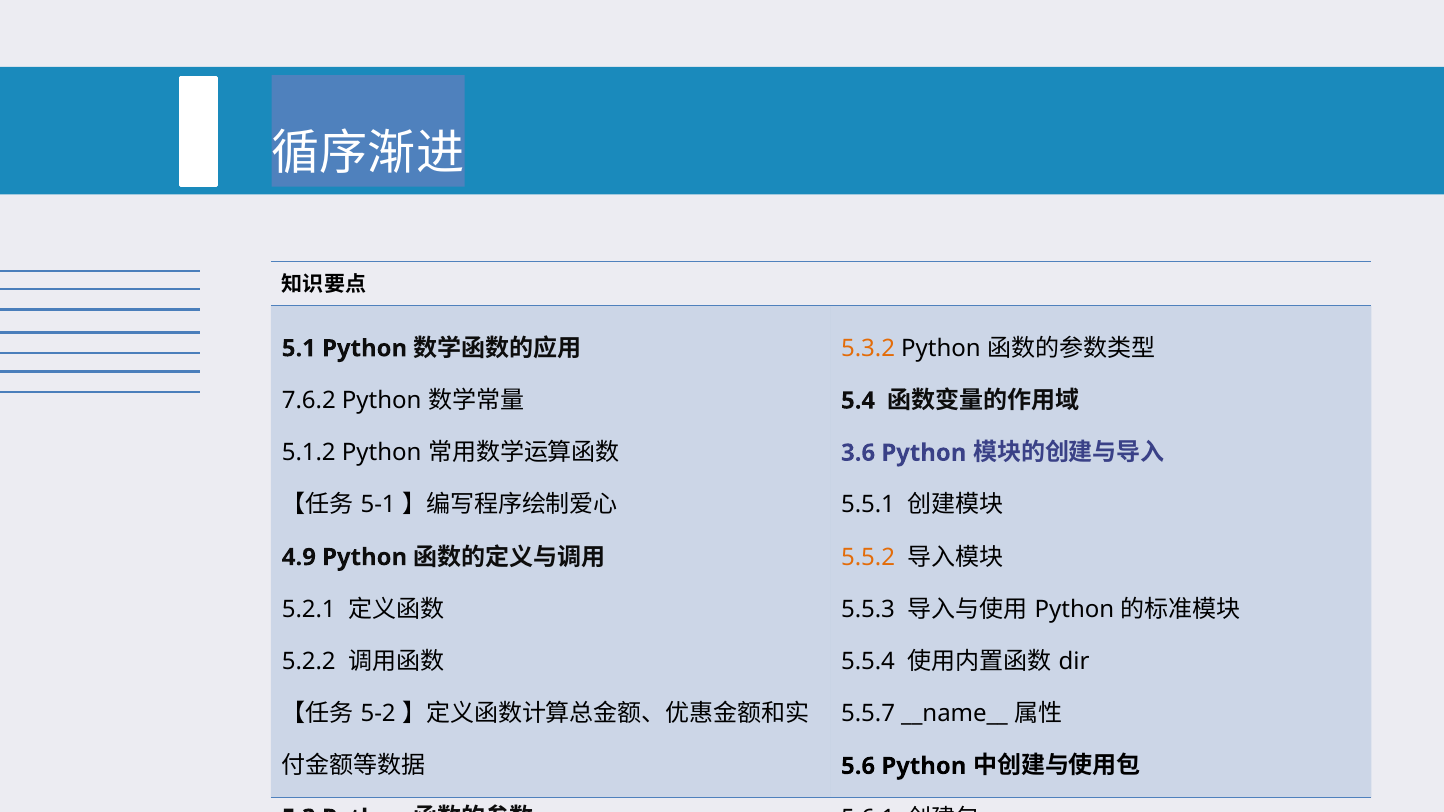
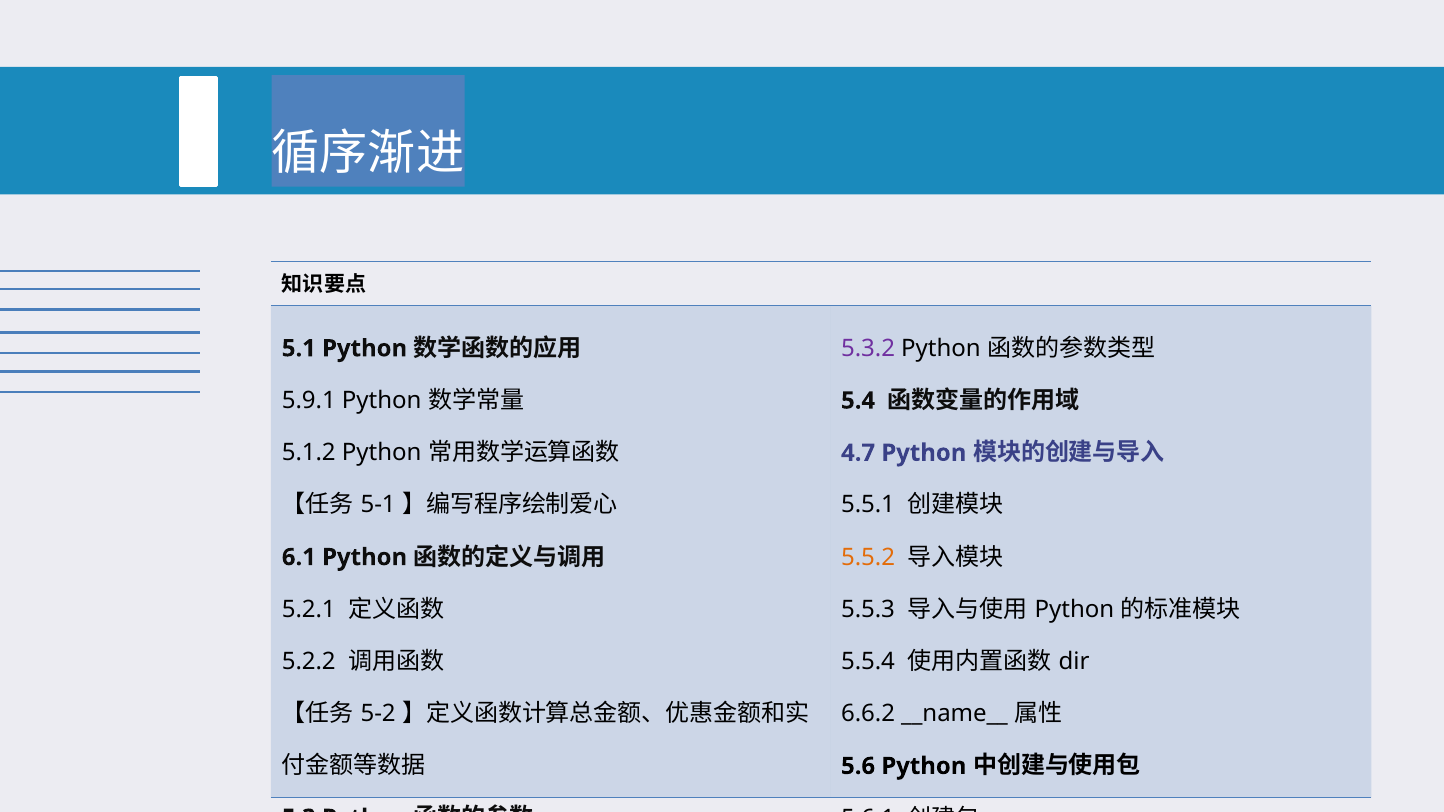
5.3.2 colour: orange -> purple
7.6.2: 7.6.2 -> 5.9.1
3.6: 3.6 -> 4.7
4.9: 4.9 -> 6.1
5.5.7: 5.5.7 -> 6.6.2
